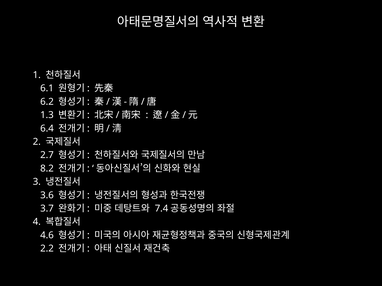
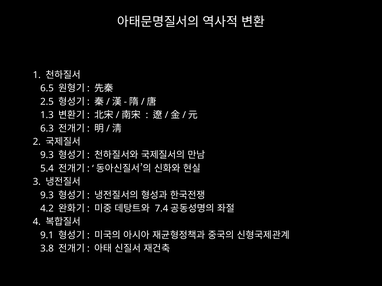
6.1: 6.1 -> 6.5
6.2: 6.2 -> 2.5
6.4: 6.4 -> 6.3
2.7 at (47, 155): 2.7 -> 9.3
8.2: 8.2 -> 5.4
3.6 at (47, 195): 3.6 -> 9.3
3.7: 3.7 -> 4.2
4.6: 4.6 -> 9.1
2.2: 2.2 -> 3.8
